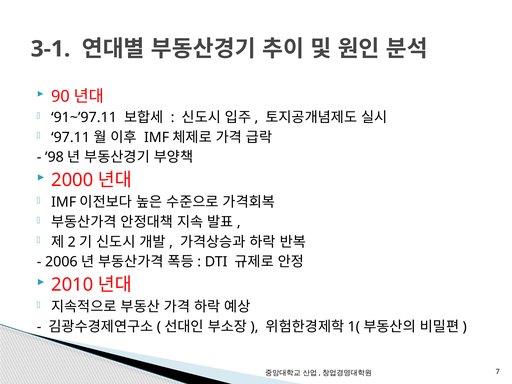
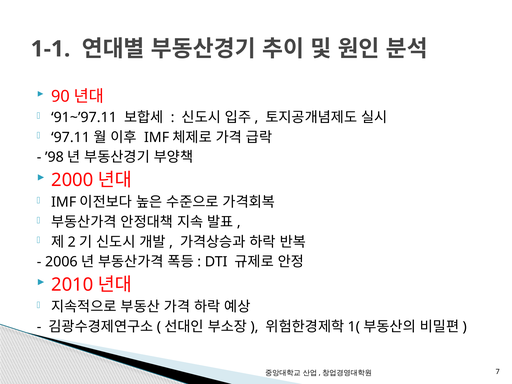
3-1: 3-1 -> 1-1
